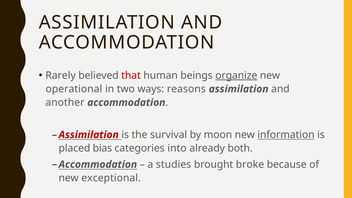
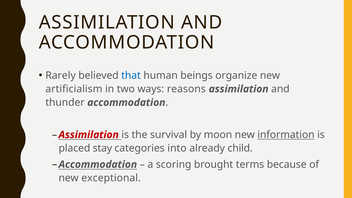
that colour: red -> blue
organize underline: present -> none
operational: operational -> artificialism
another: another -> thunder
bias: bias -> stay
both: both -> child
studies: studies -> scoring
broke: broke -> terms
